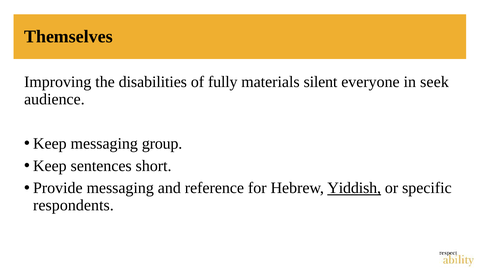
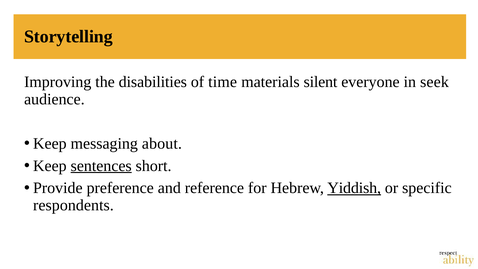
Themselves: Themselves -> Storytelling
fully: fully -> time
group: group -> about
sentences underline: none -> present
Provide messaging: messaging -> preference
